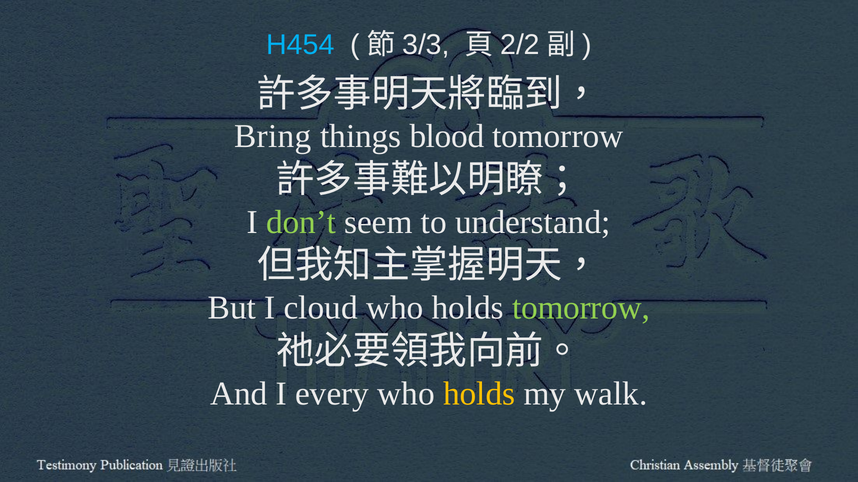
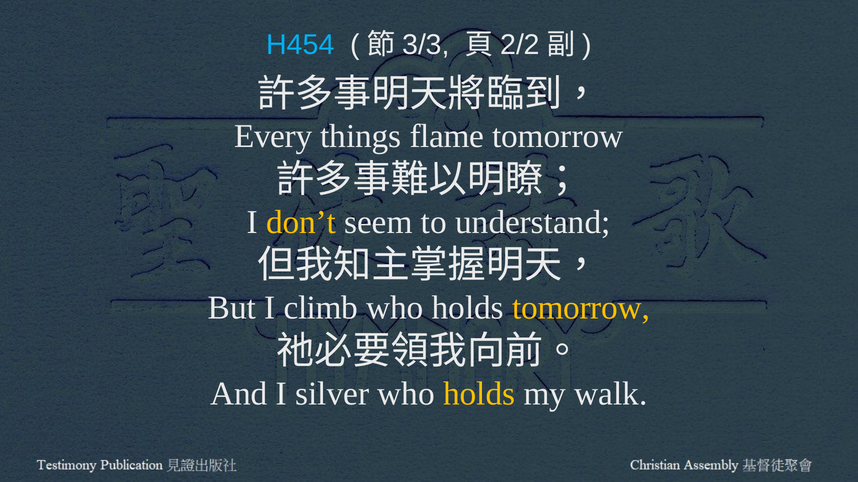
Bring: Bring -> Every
blood: blood -> flame
don’t colour: light green -> yellow
cloud: cloud -> climb
tomorrow at (581, 308) colour: light green -> yellow
every: every -> silver
